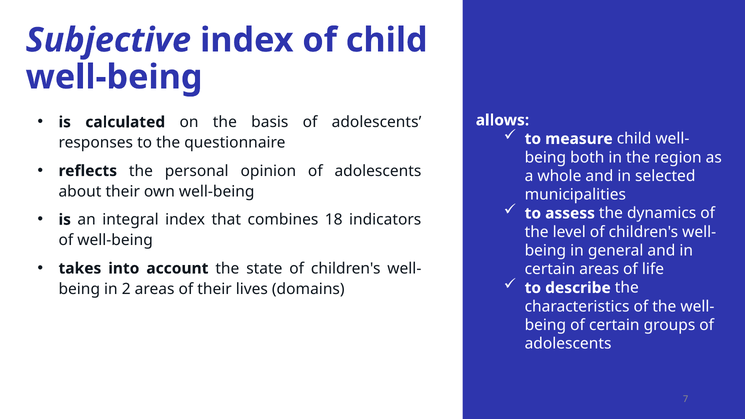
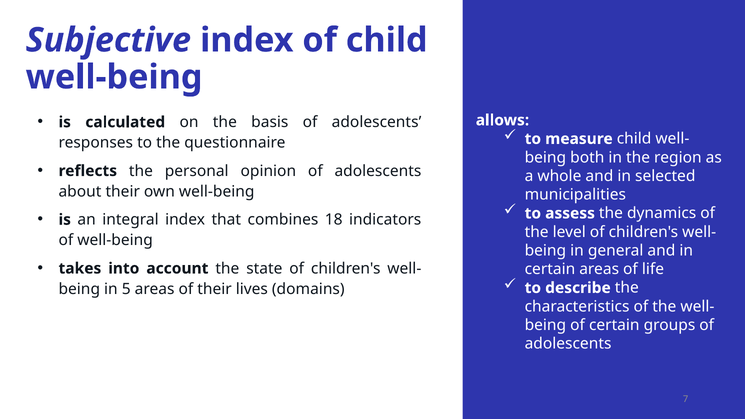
2: 2 -> 5
